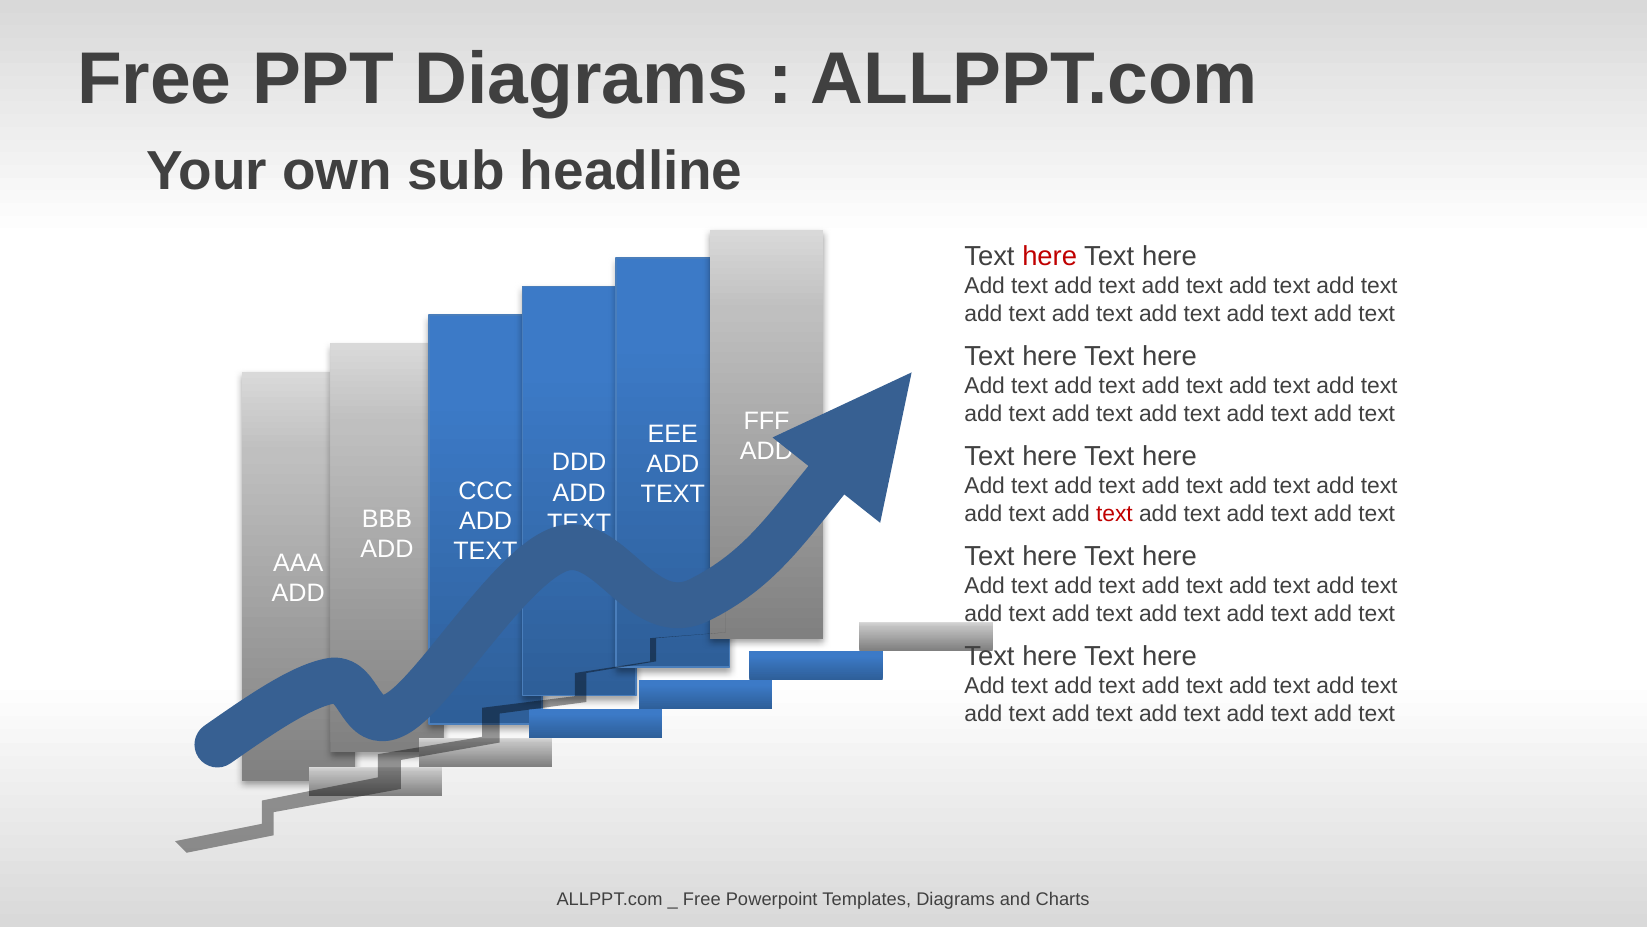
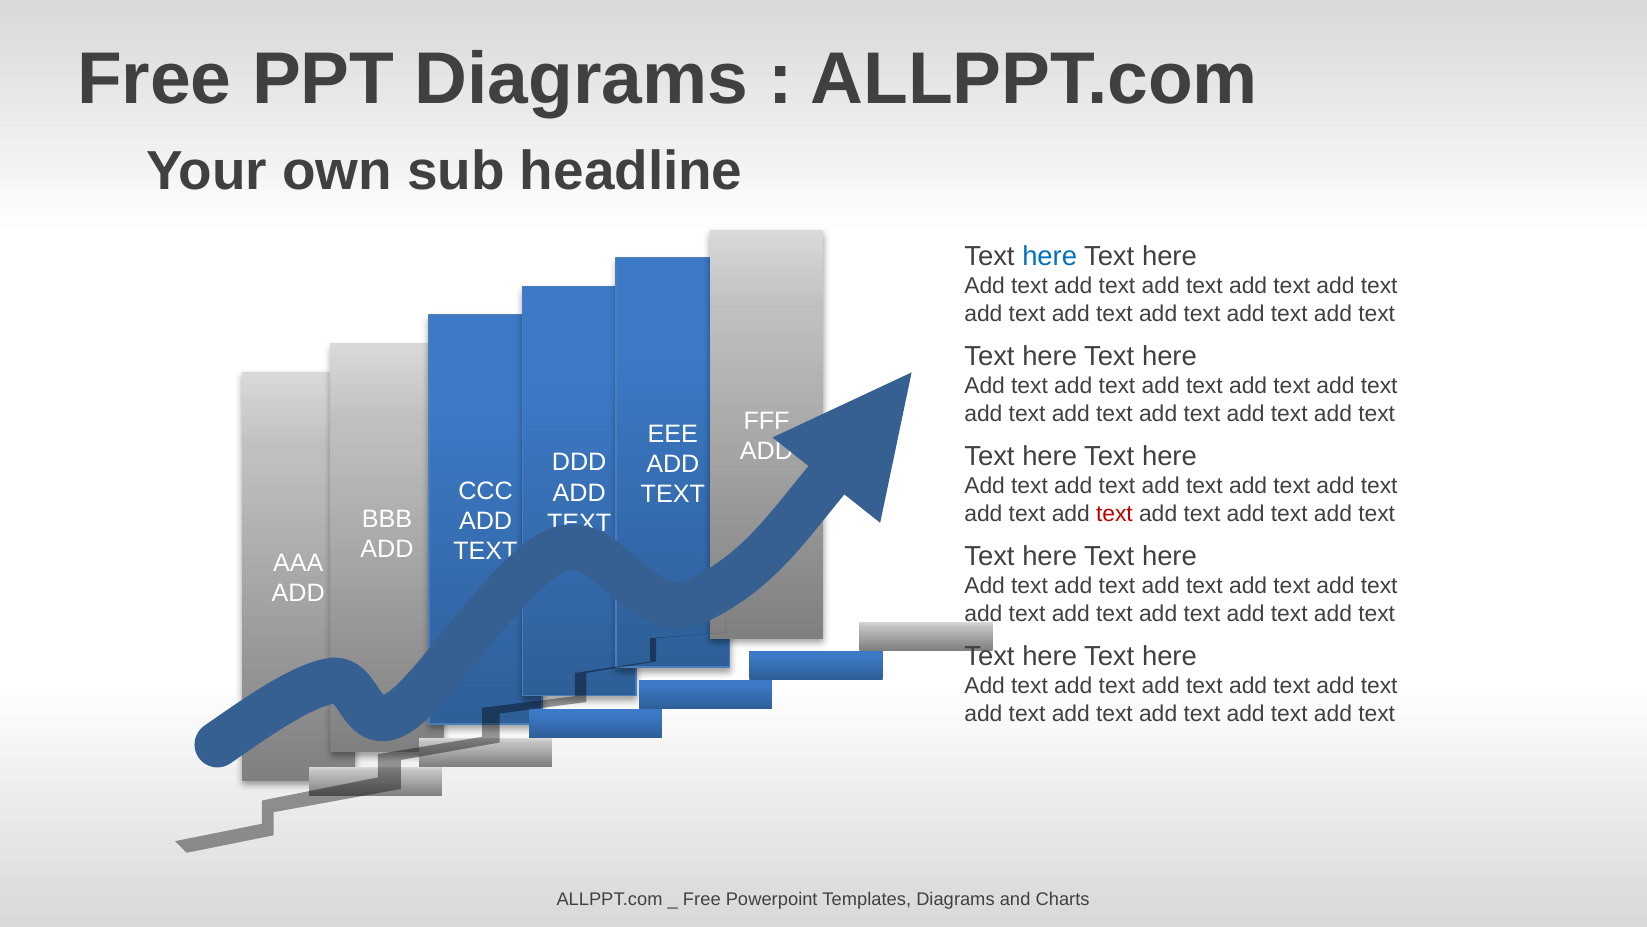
here at (1050, 256) colour: red -> blue
